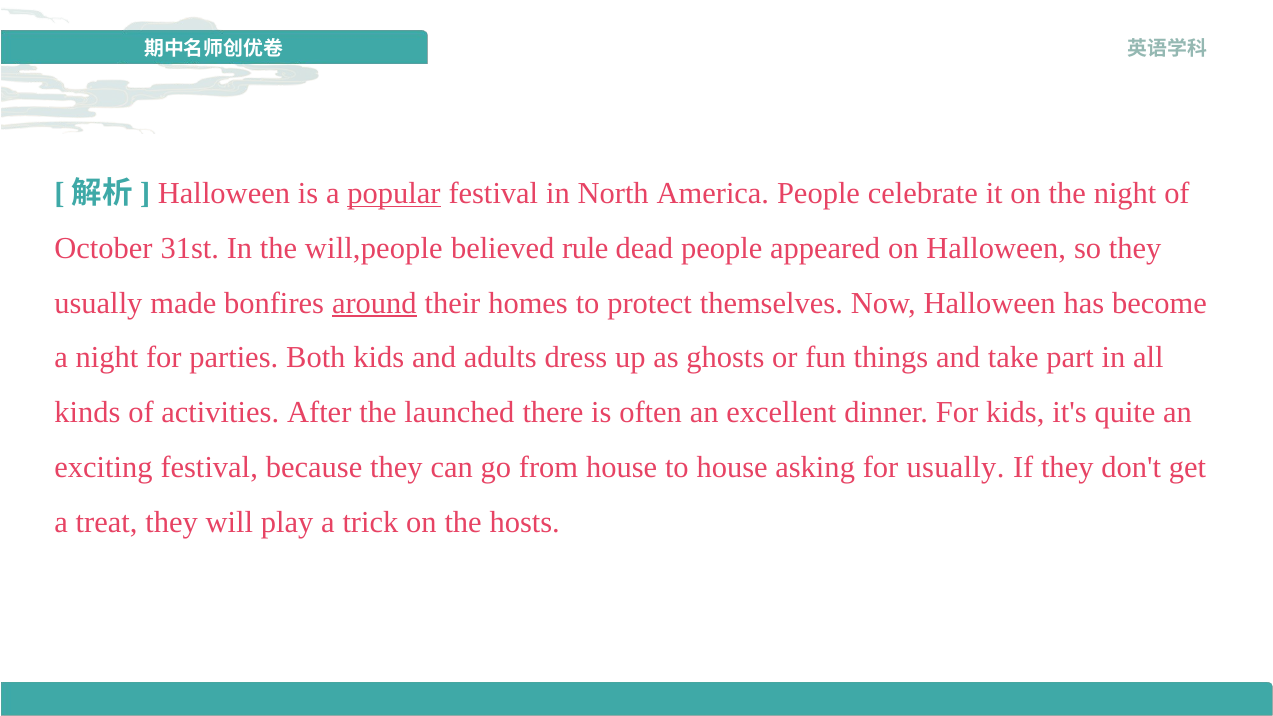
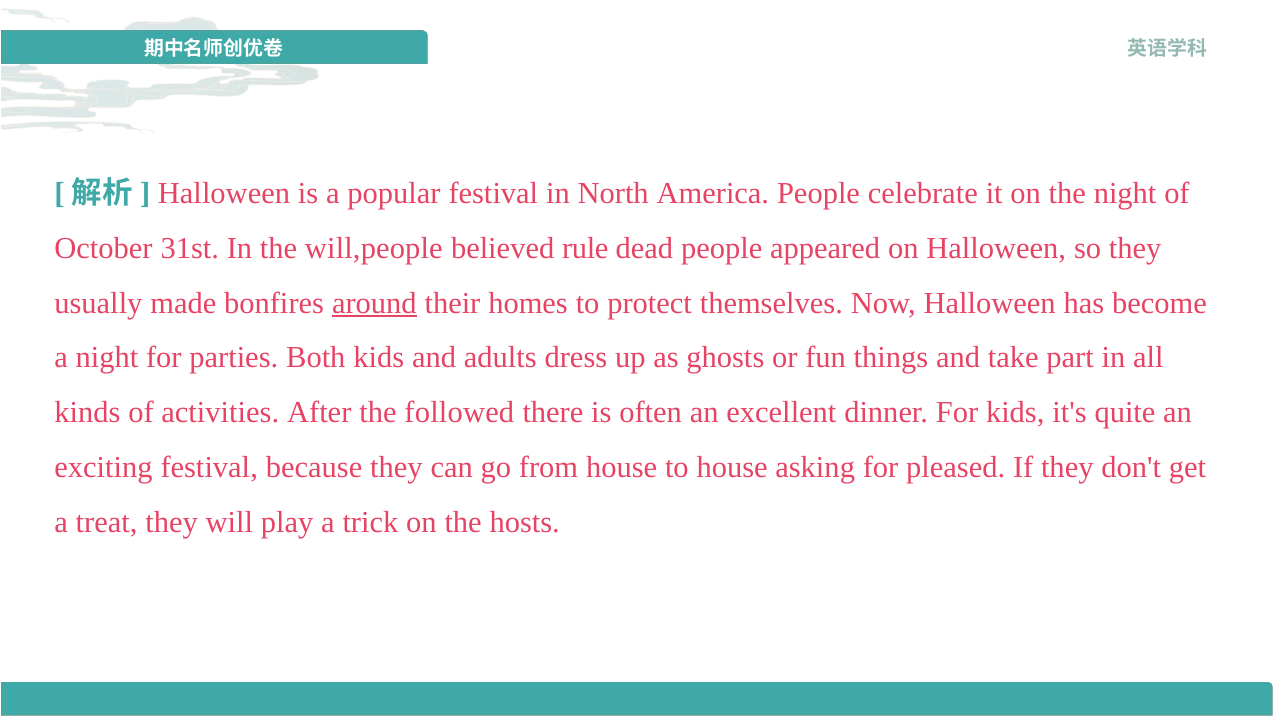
popular underline: present -> none
launched: launched -> followed
for usually: usually -> pleased
